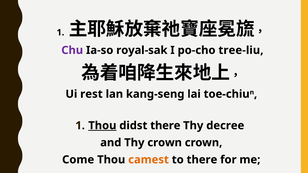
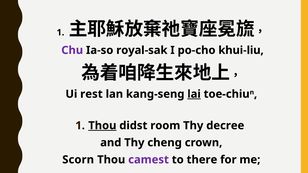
tree-liu: tree-liu -> khui-liu
lai underline: none -> present
didst there: there -> room
Thy crown: crown -> cheng
Come: Come -> Scorn
camest colour: orange -> purple
